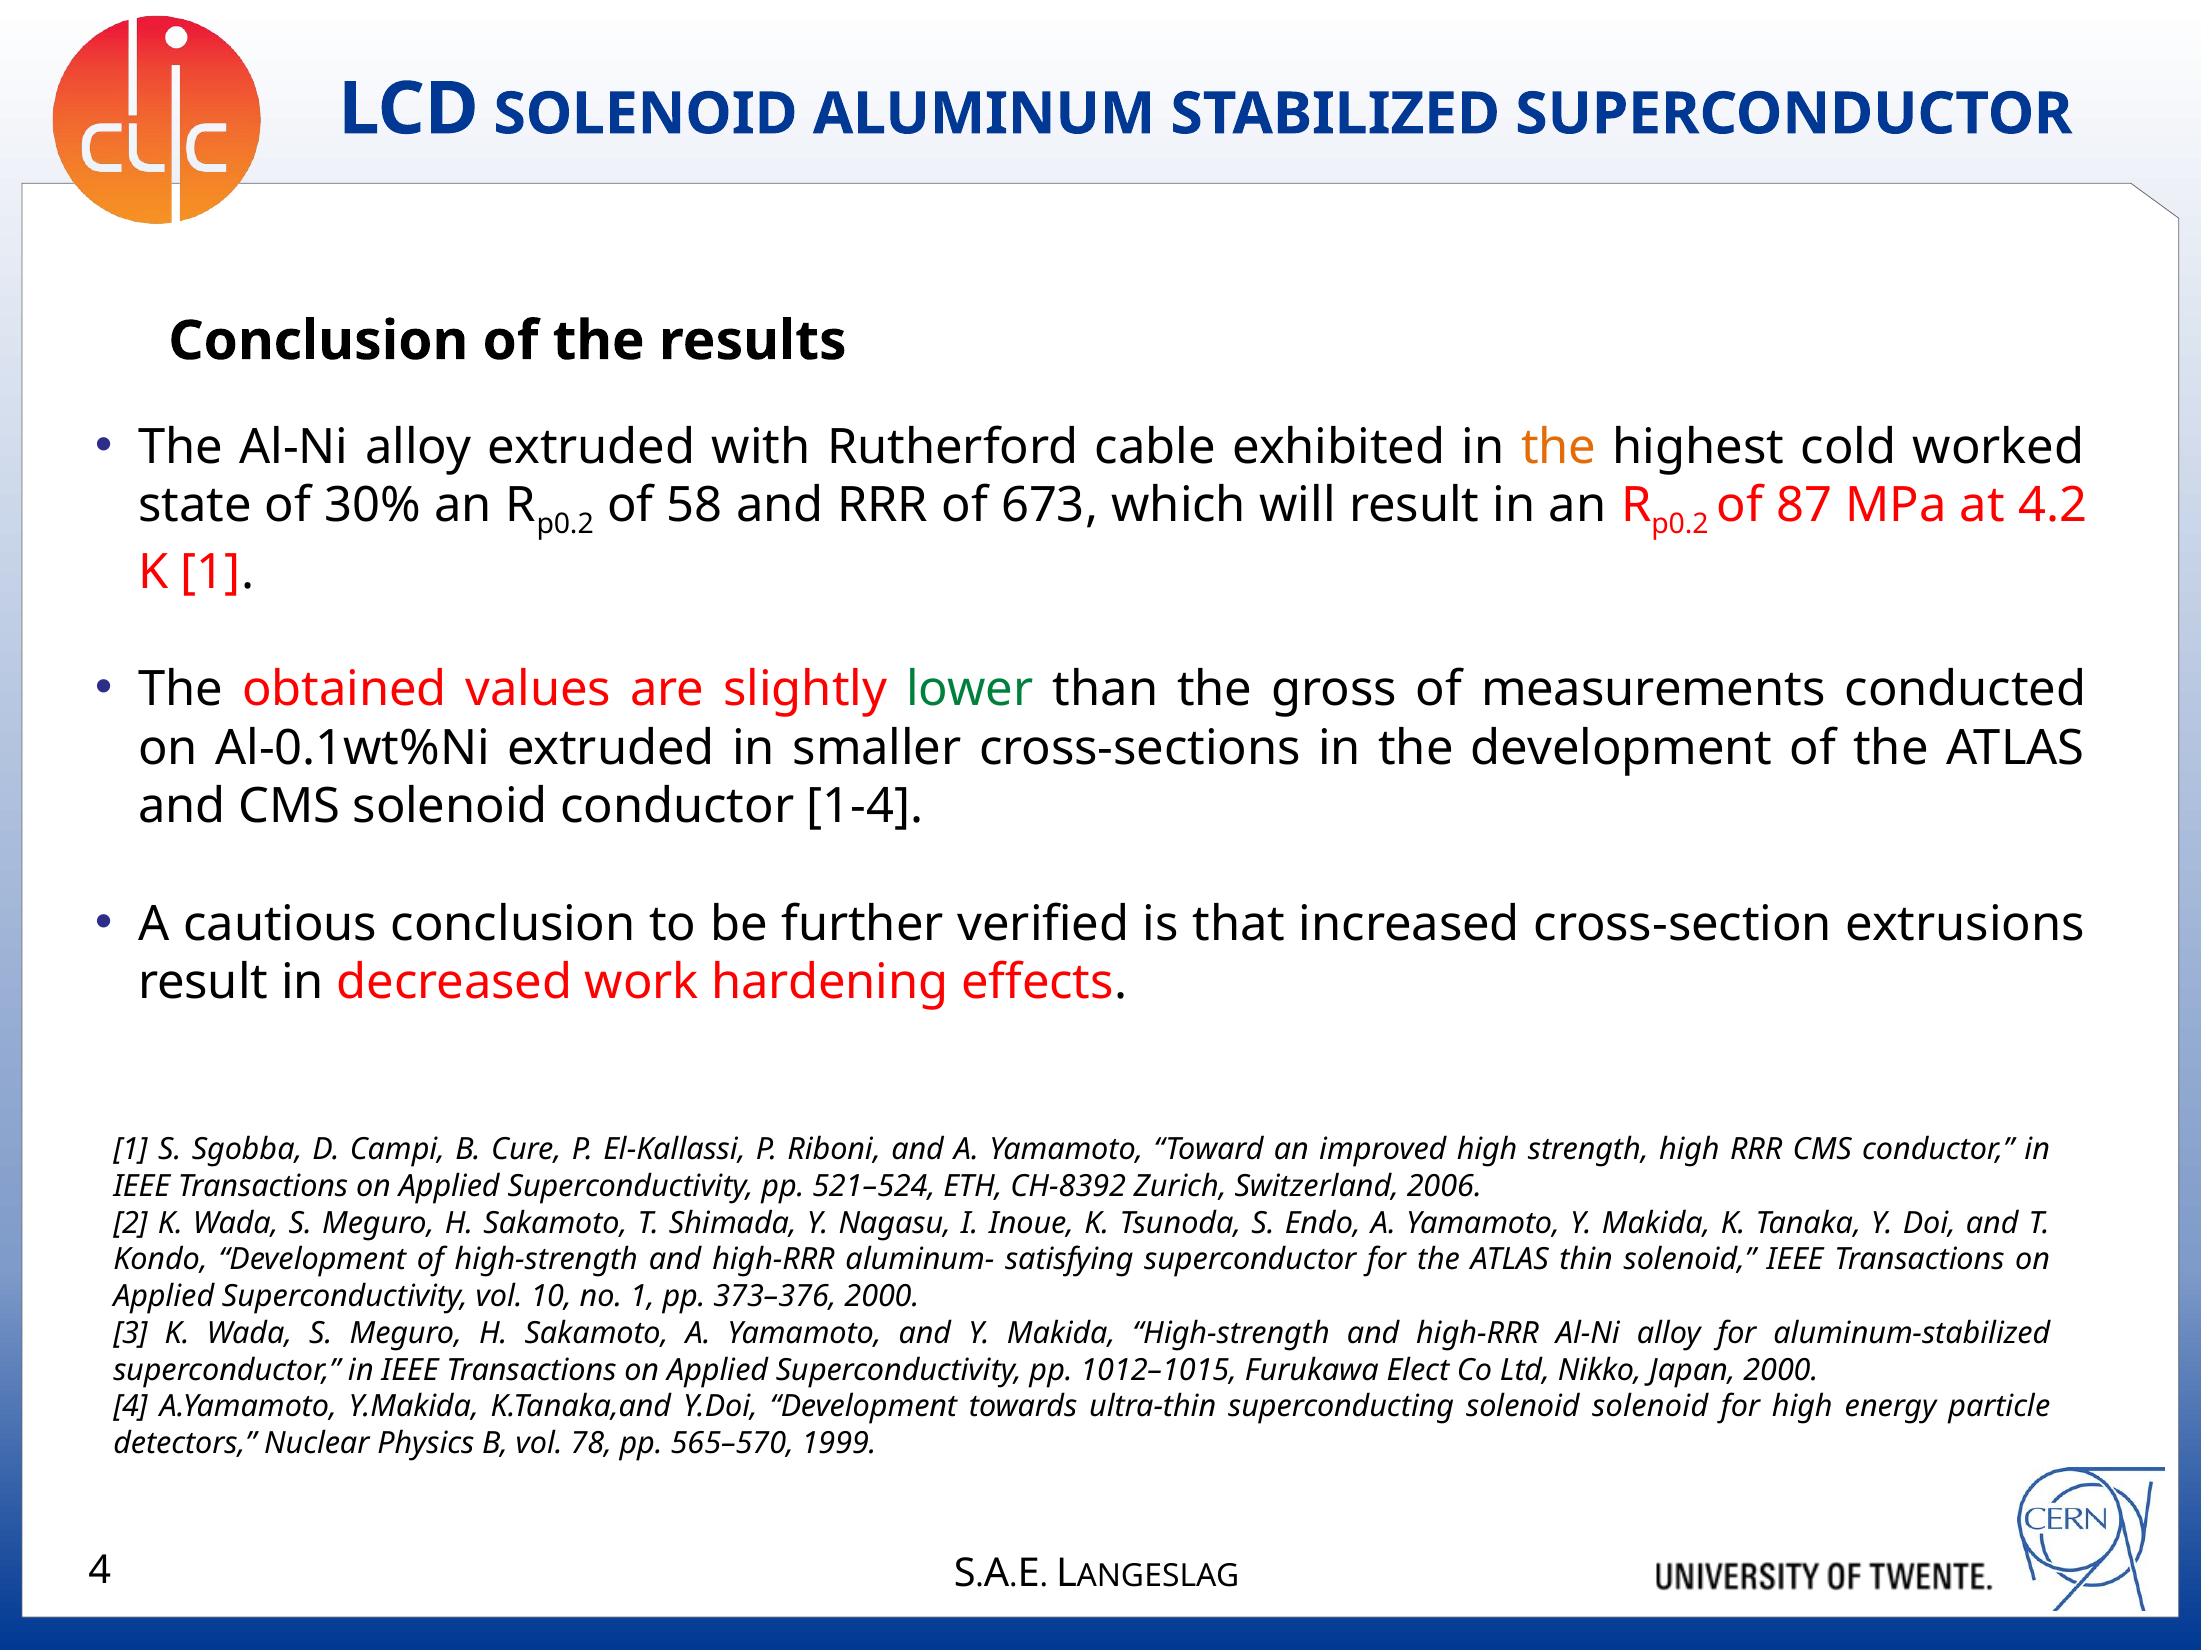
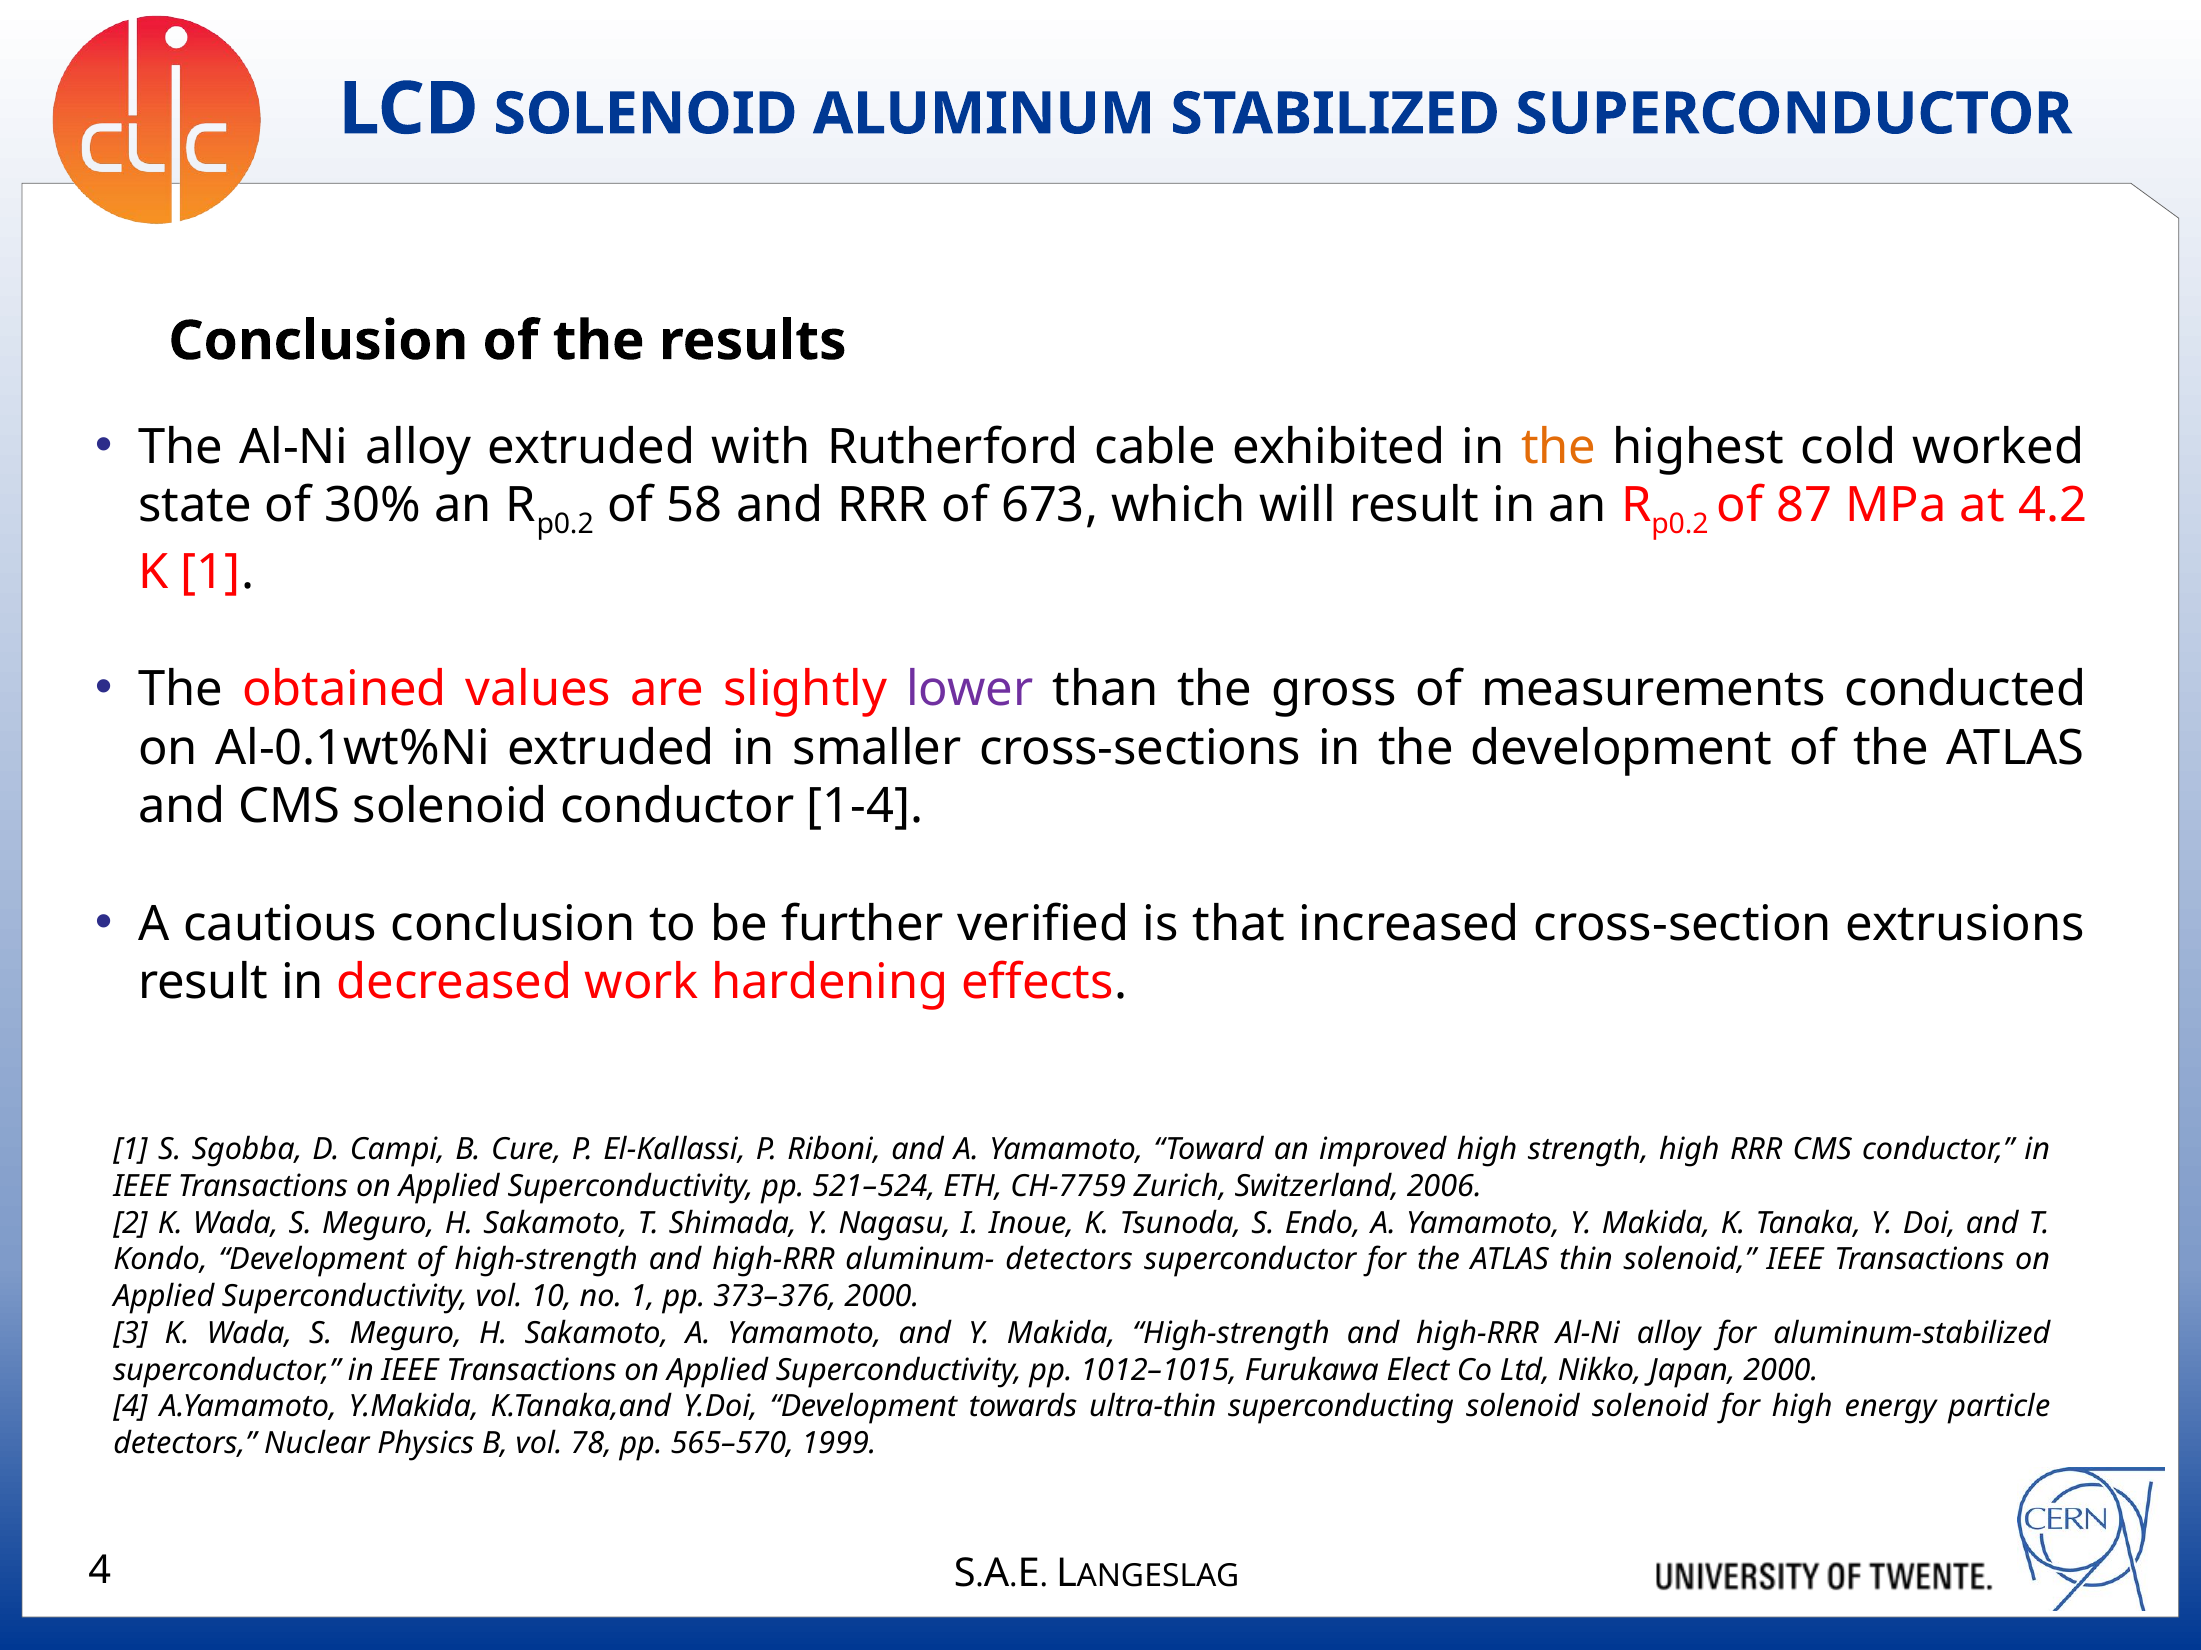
lower colour: green -> purple
CH-8392: CH-8392 -> CH-7759
aluminum- satisfying: satisfying -> detectors
